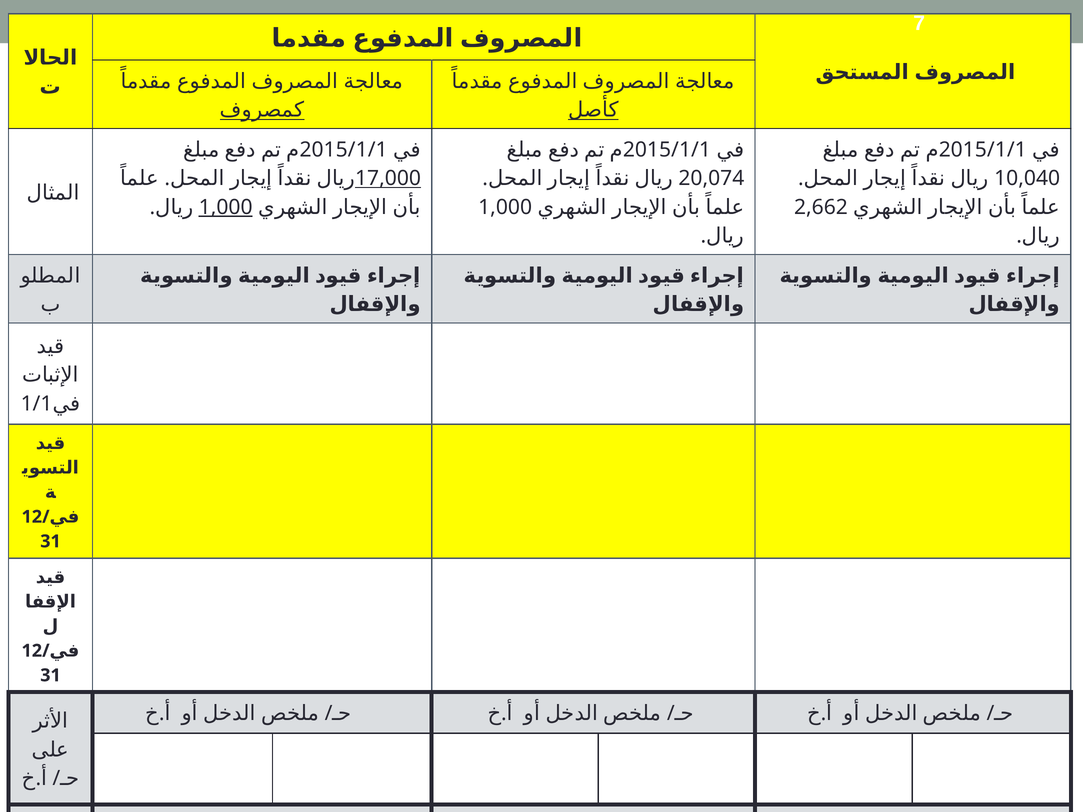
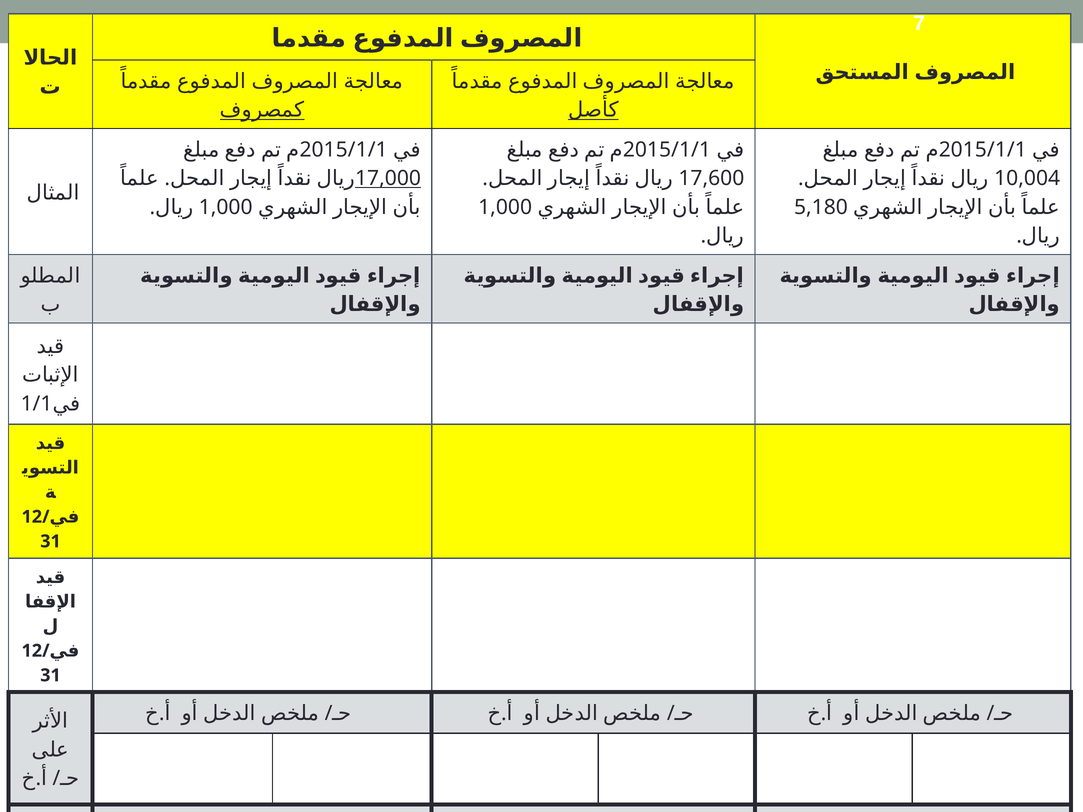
20,074: 20,074 -> 17,600
10,040: 10,040 -> 10,004
1,000 at (226, 207) underline: present -> none
2,662: 2,662 -> 5,180
